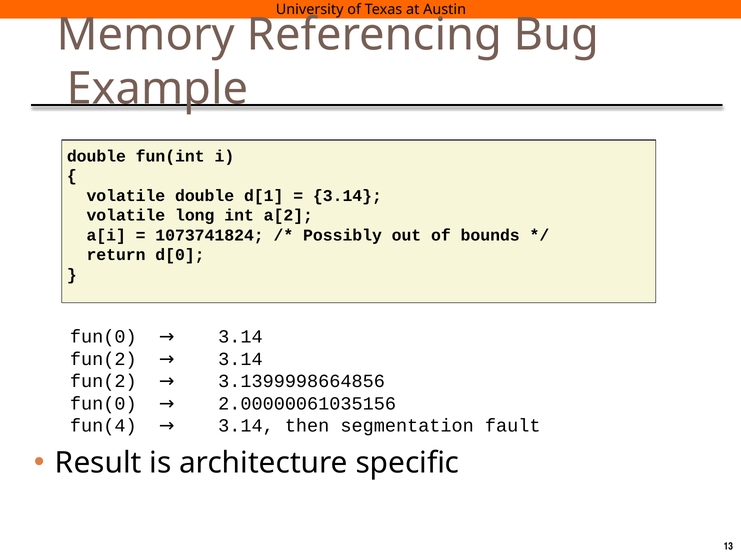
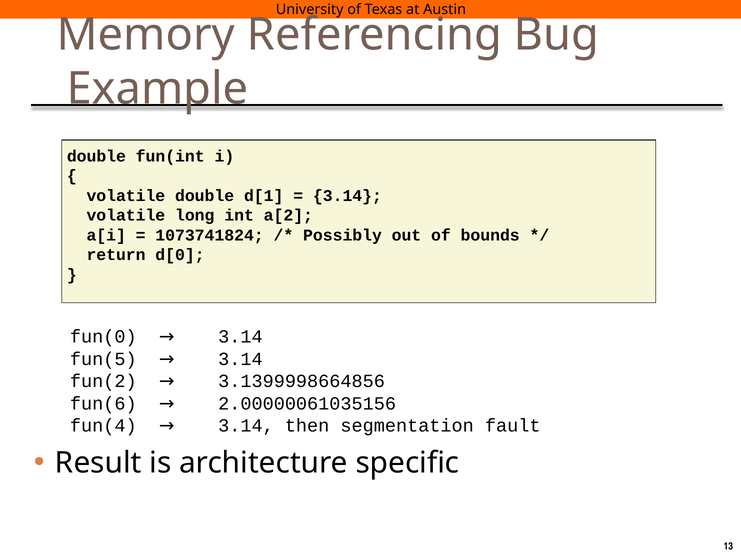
fun(2 at (103, 359): fun(2 -> fun(5
fun(0 at (103, 403): fun(0 -> fun(6
